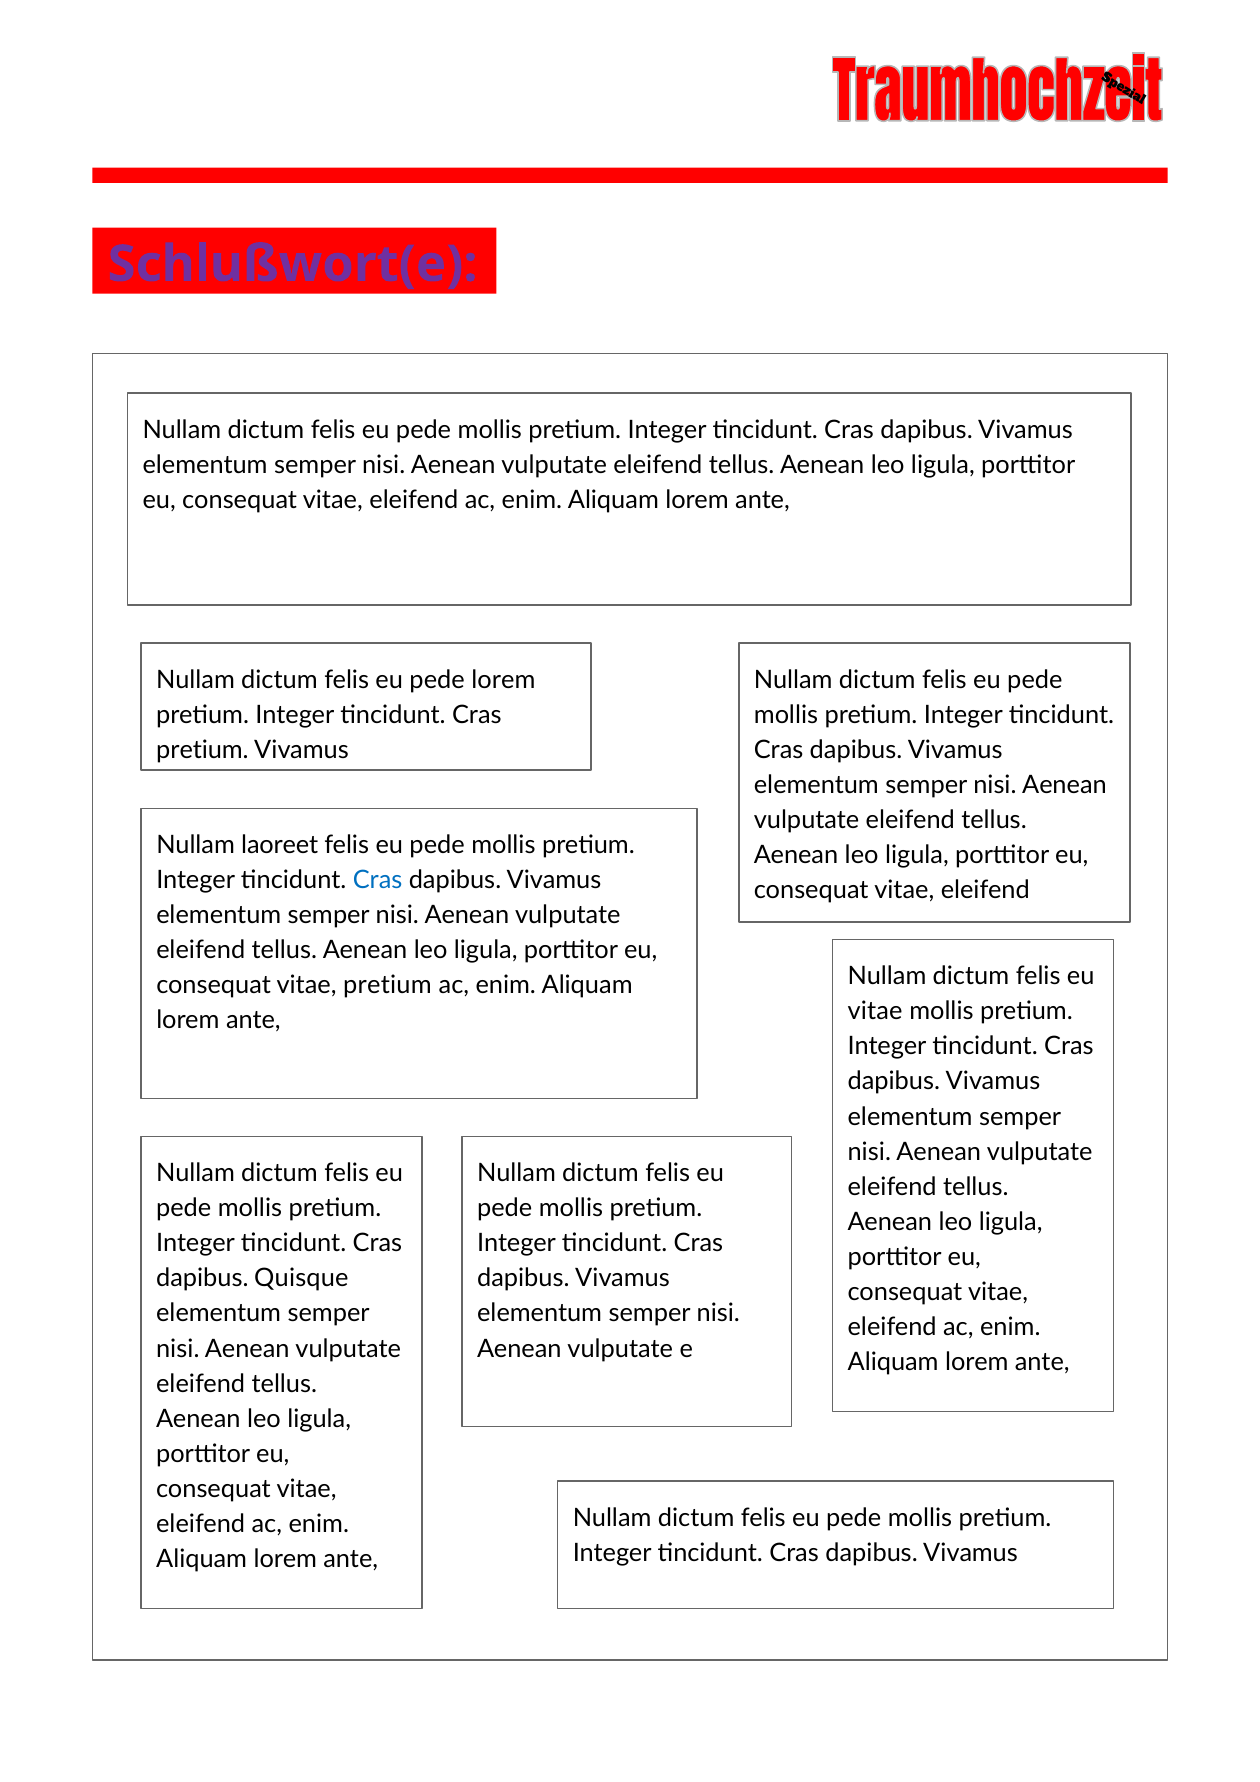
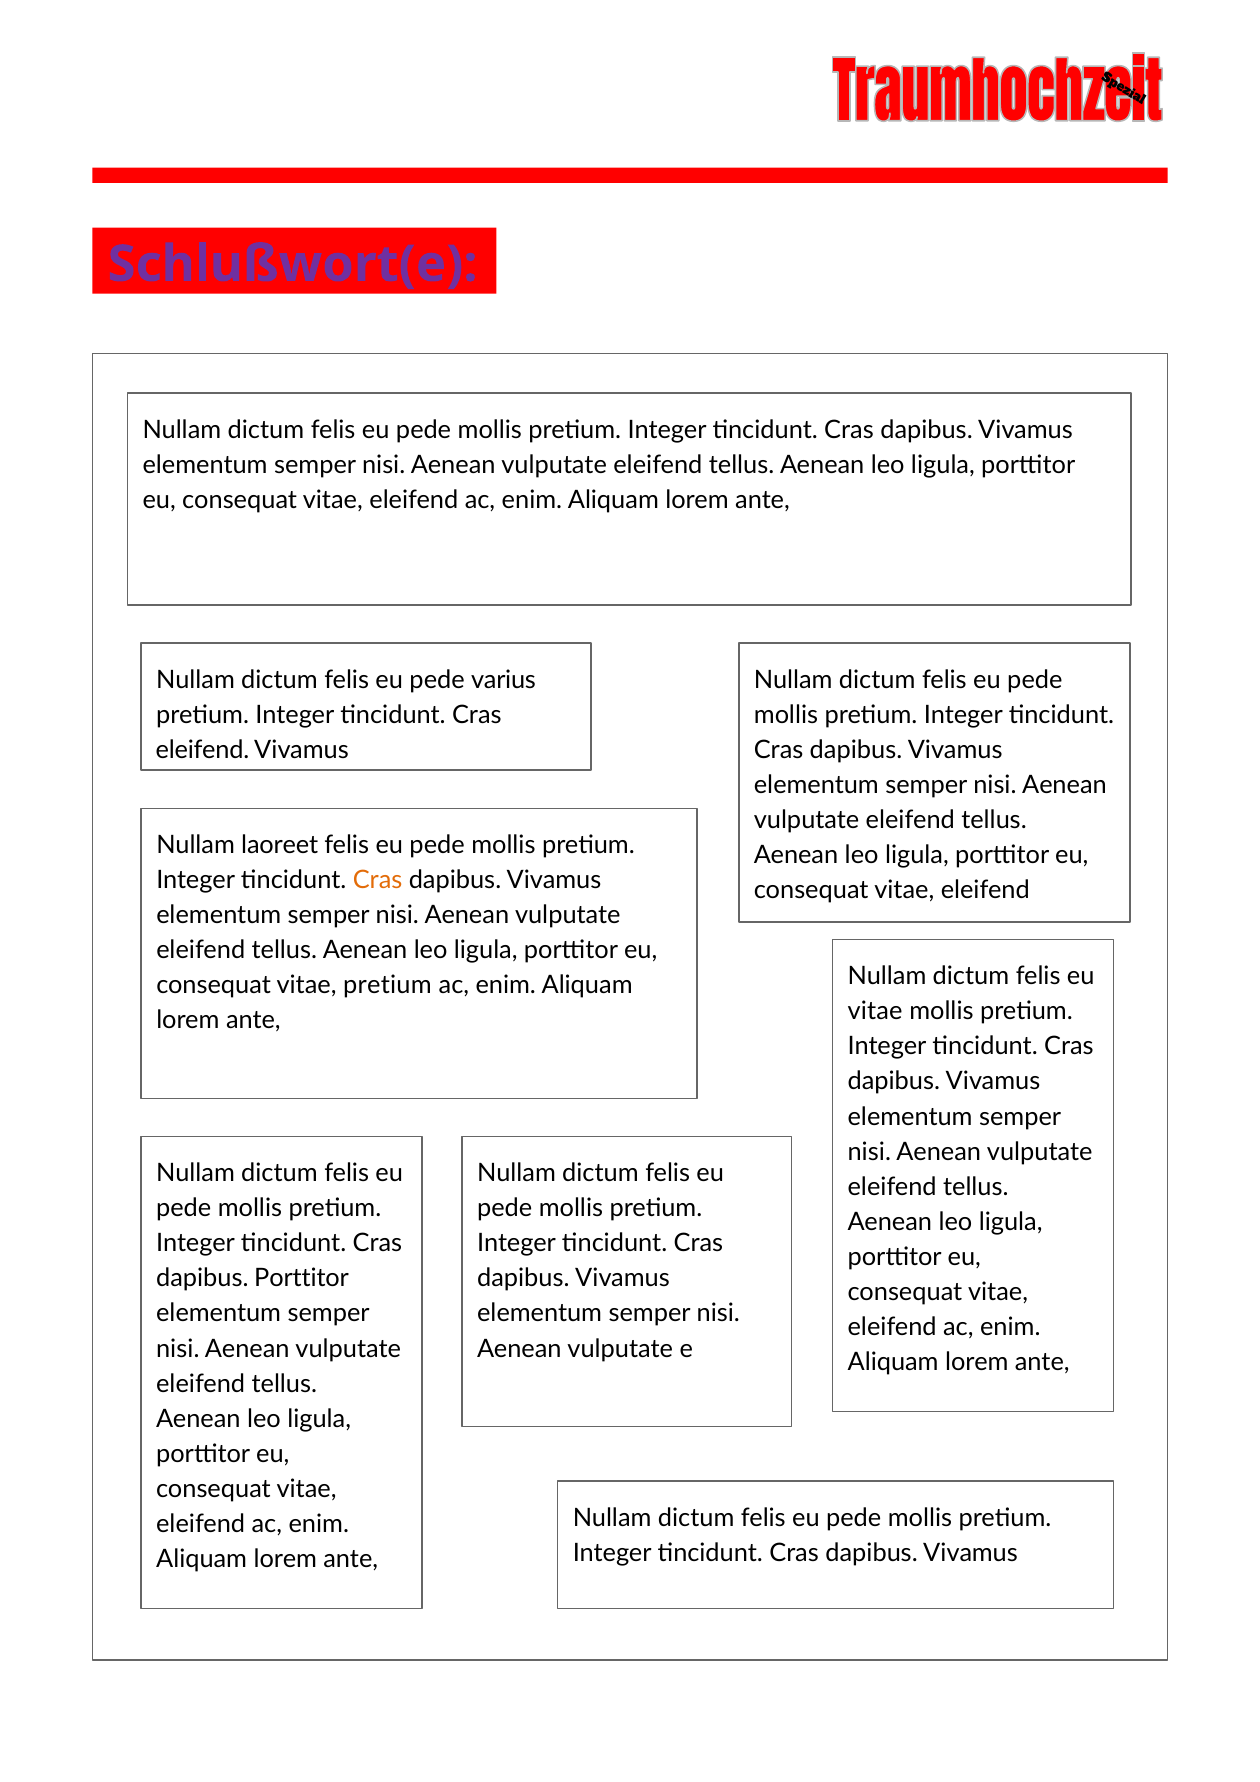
pede lorem: lorem -> varius
pretium at (202, 750): pretium -> eleifend
Cras at (378, 880) colour: blue -> orange
dapibus Quisque: Quisque -> Porttitor
